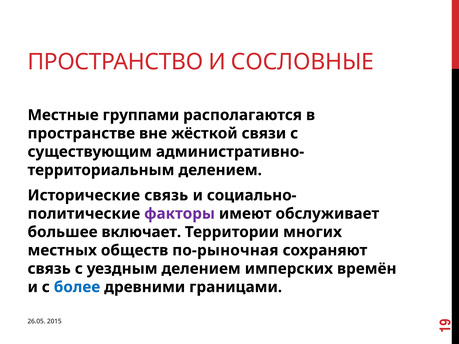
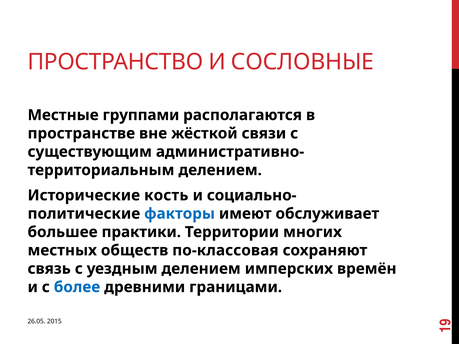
Исторические связь: связь -> кость
факторы colour: purple -> blue
включает: включает -> практики
по-рыночная: по-рыночная -> по-классовая
